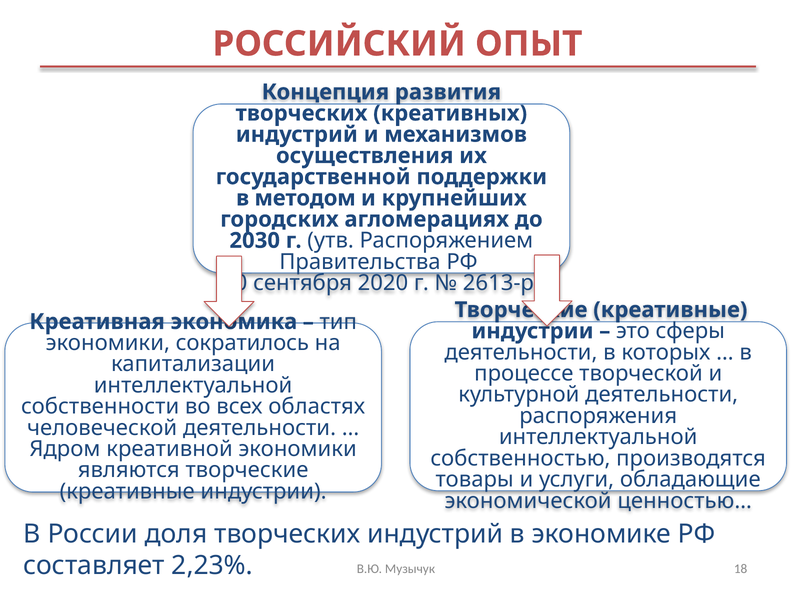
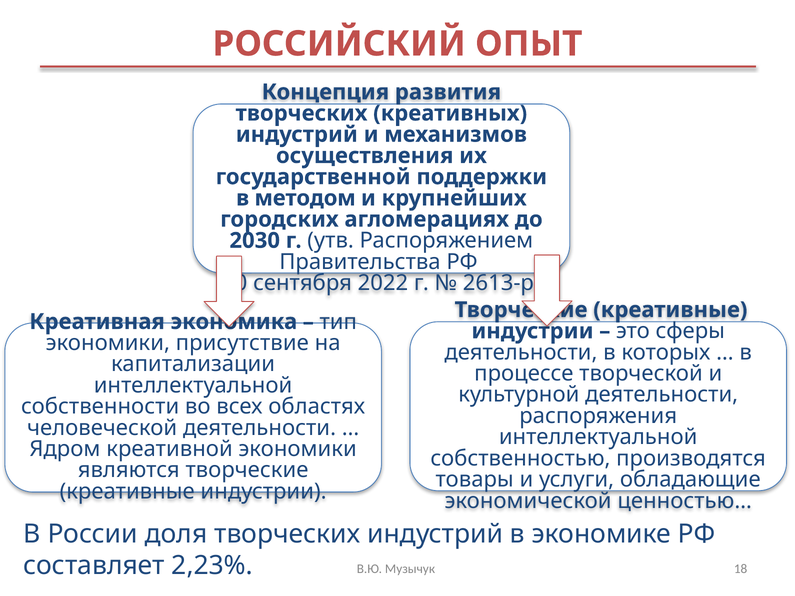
2020: 2020 -> 2022
сократилось: сократилось -> присутствие
